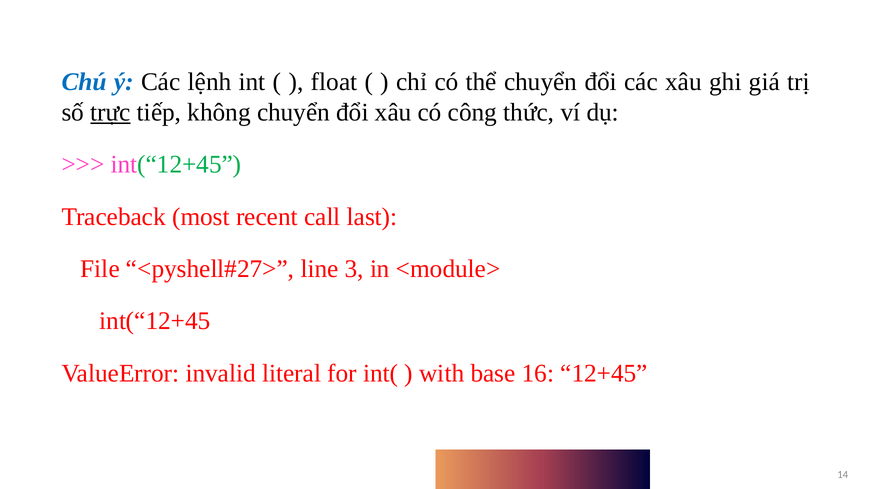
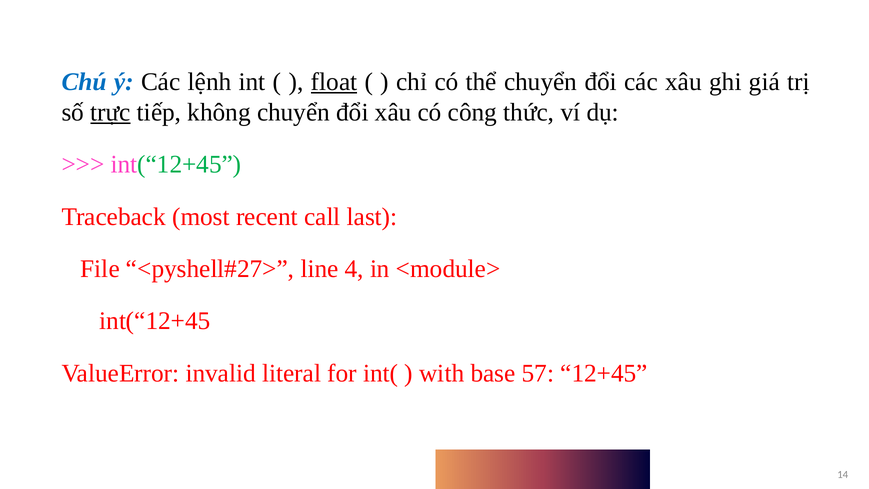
float underline: none -> present
3: 3 -> 4
16: 16 -> 57
